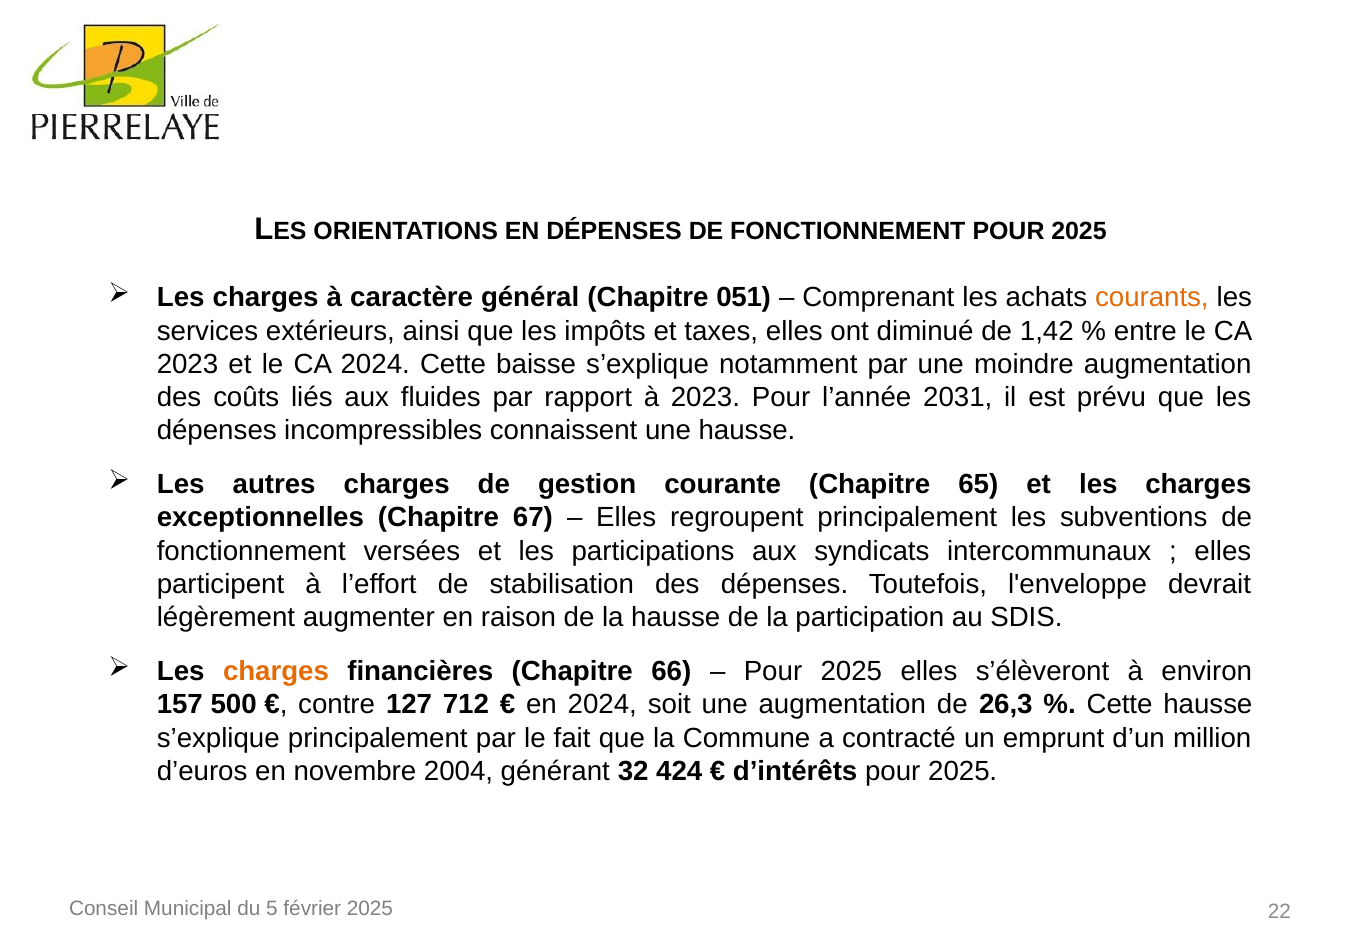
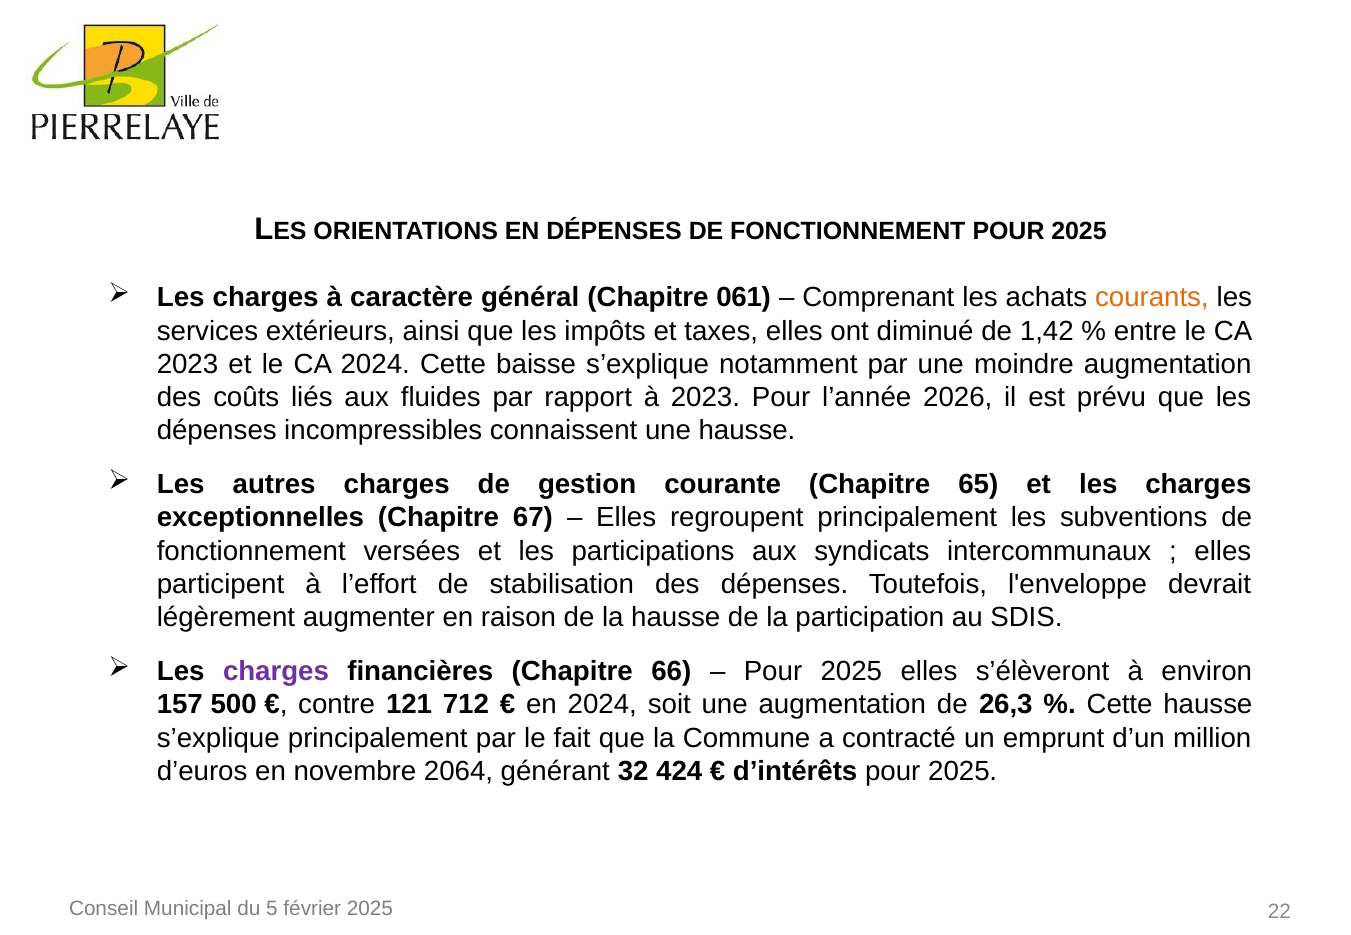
051: 051 -> 061
2031: 2031 -> 2026
charges at (276, 672) colour: orange -> purple
127: 127 -> 121
2004: 2004 -> 2064
